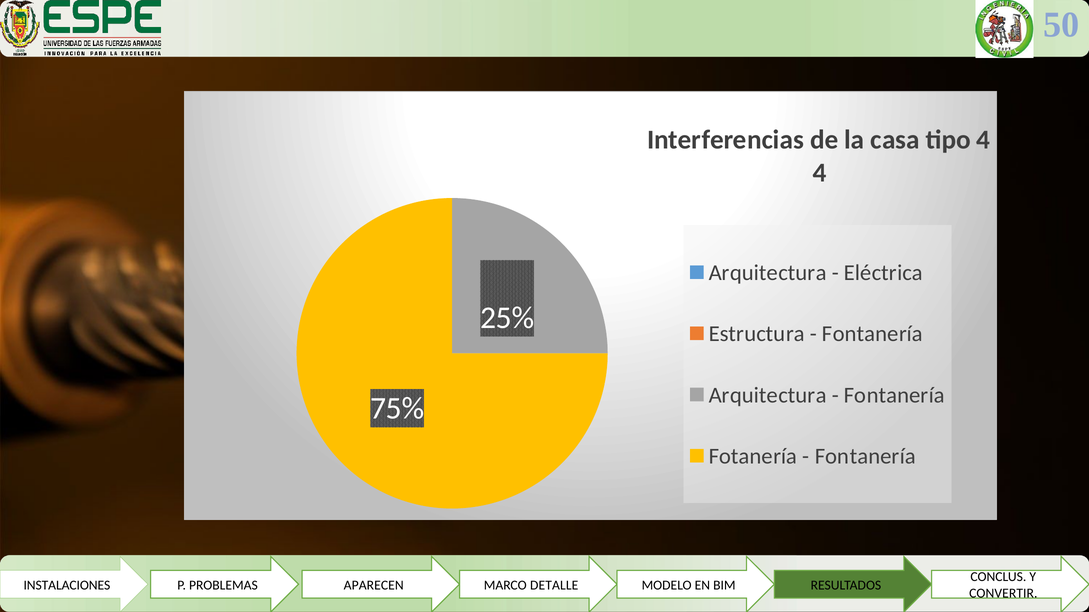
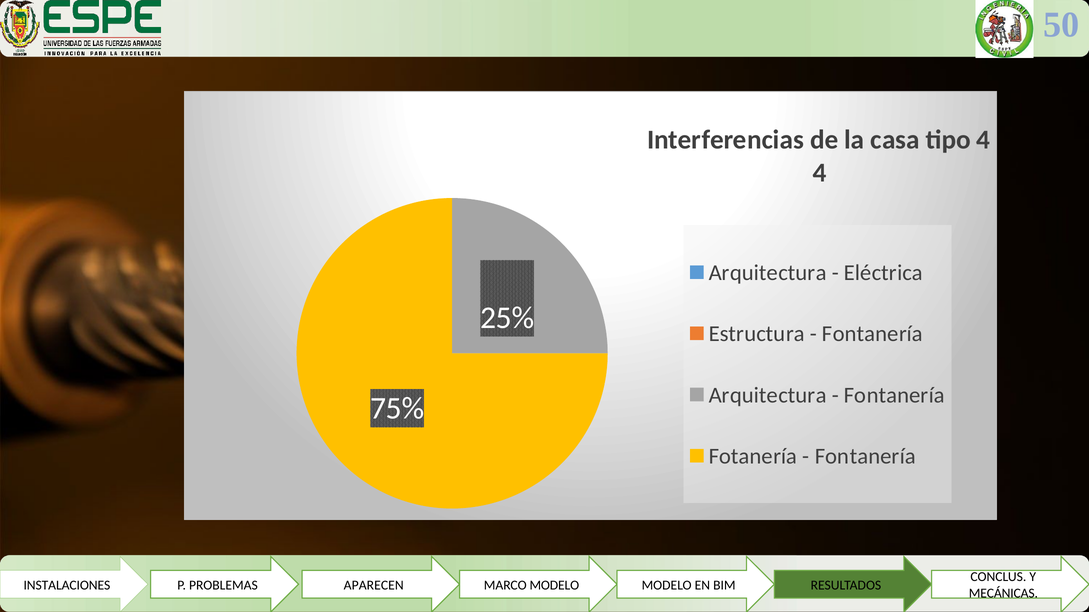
MARCO DETALLE: DETALLE -> MODELO
CONVERTIR: CONVERTIR -> MECÁNICAS
